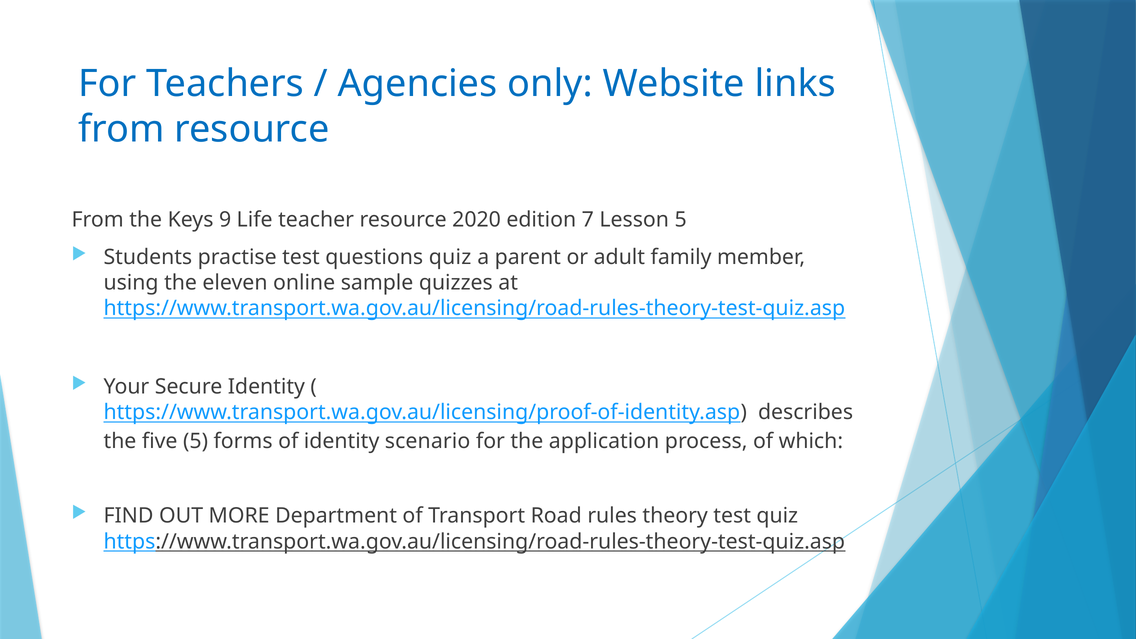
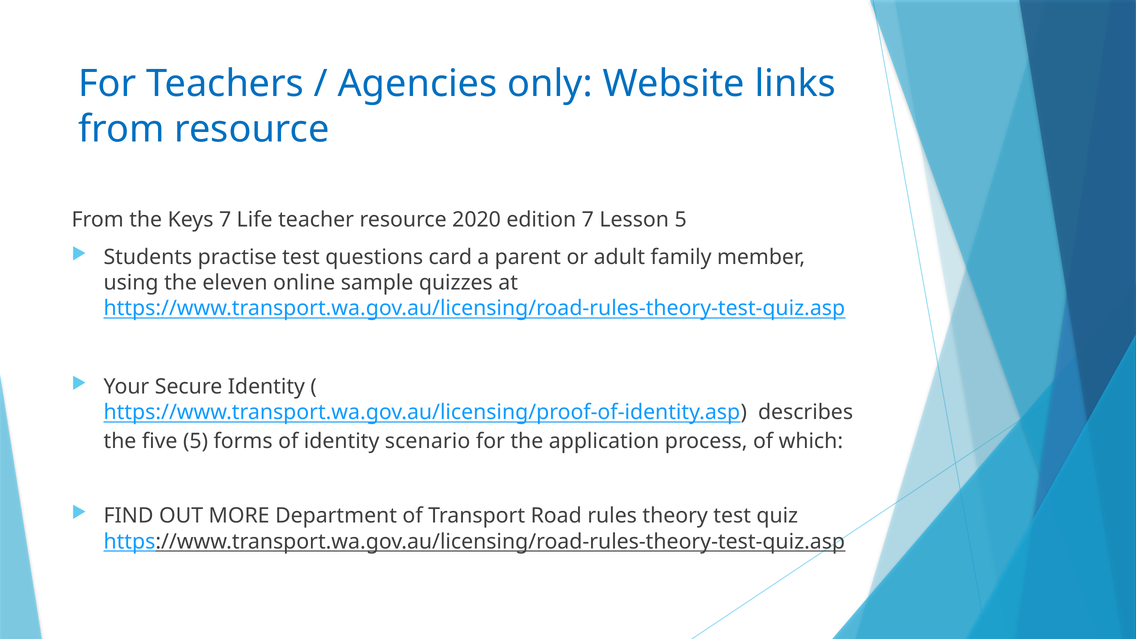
Keys 9: 9 -> 7
questions quiz: quiz -> card
